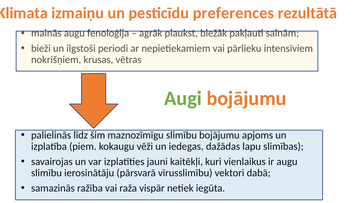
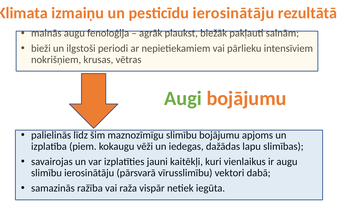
pesticīdu preferences: preferences -> ierosinātāju
